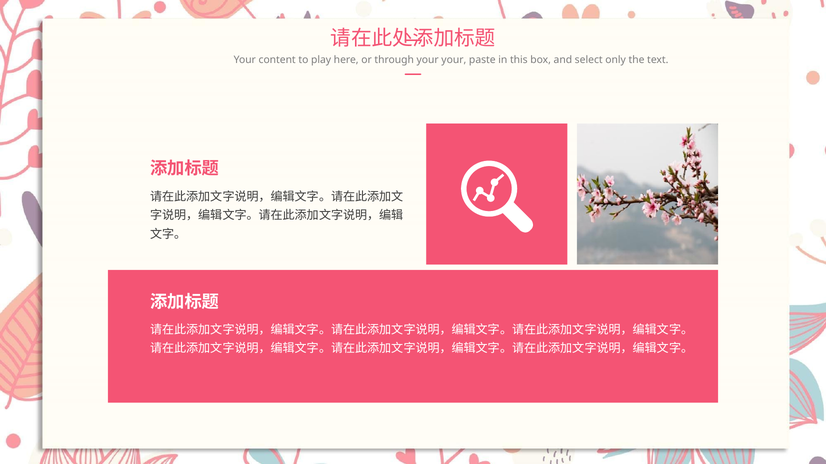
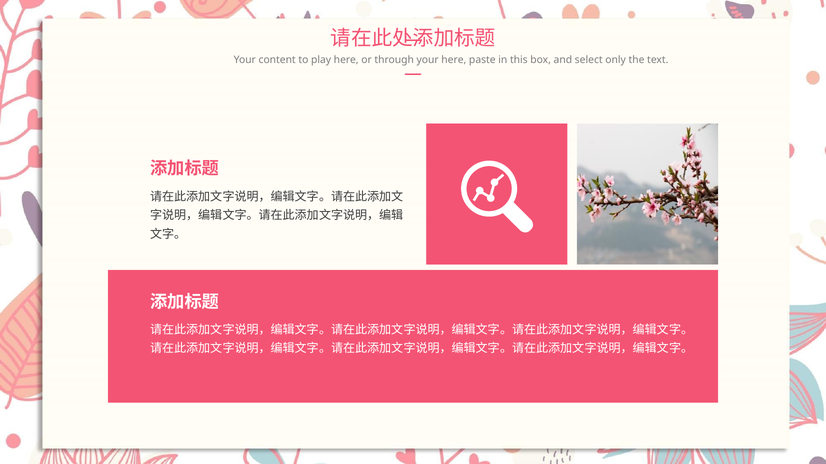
your your: your -> here
